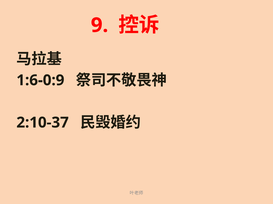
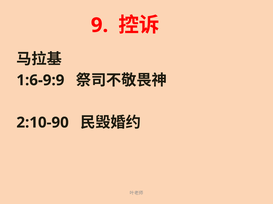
1:6-0:9: 1:6-0:9 -> 1:6-9:9
2:10-37: 2:10-37 -> 2:10-90
